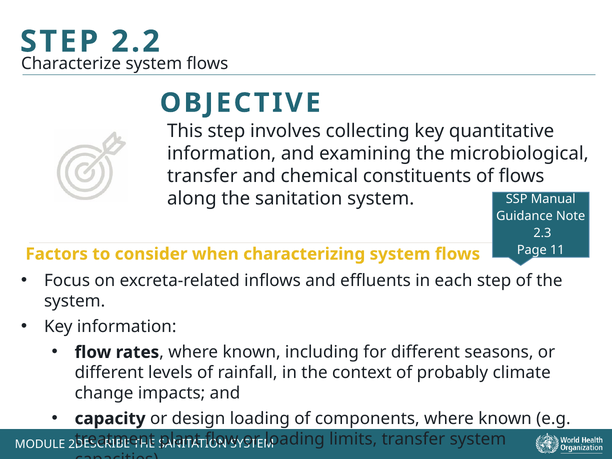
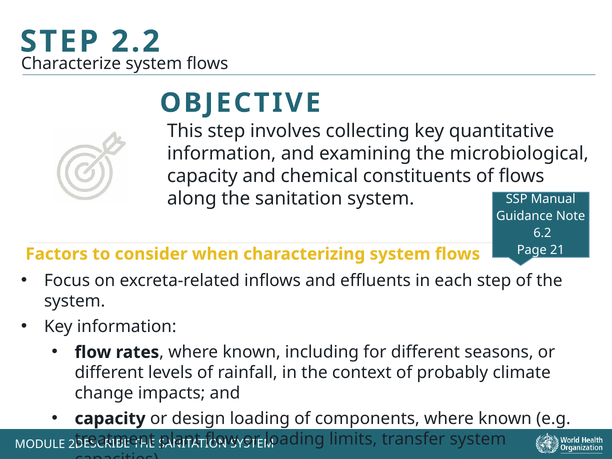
transfer at (202, 176): transfer -> capacity
2.3: 2.3 -> 6.2
11: 11 -> 21
